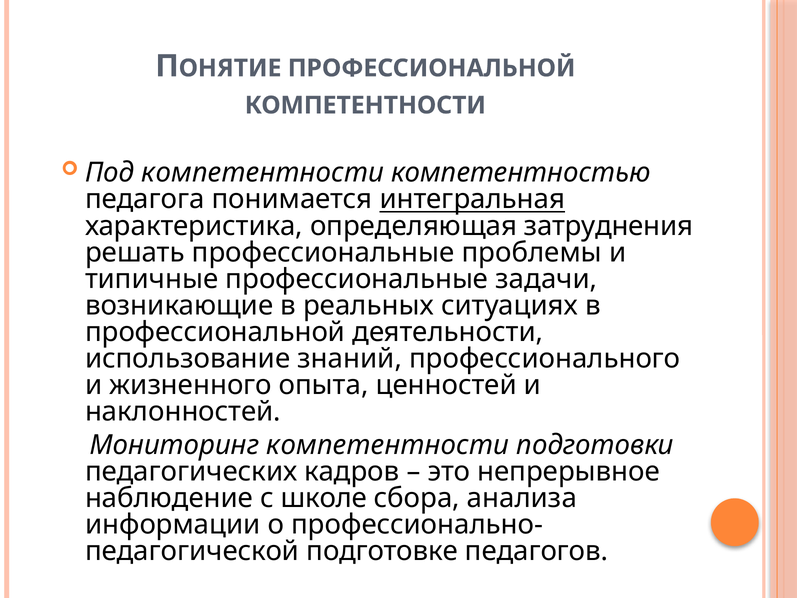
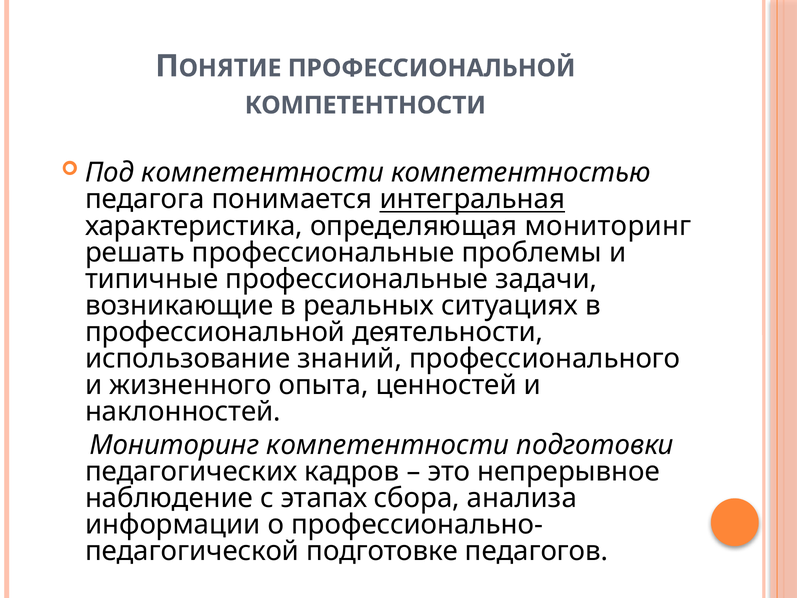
определяющая затруднения: затруднения -> мониторинг
школе: школе -> этапах
